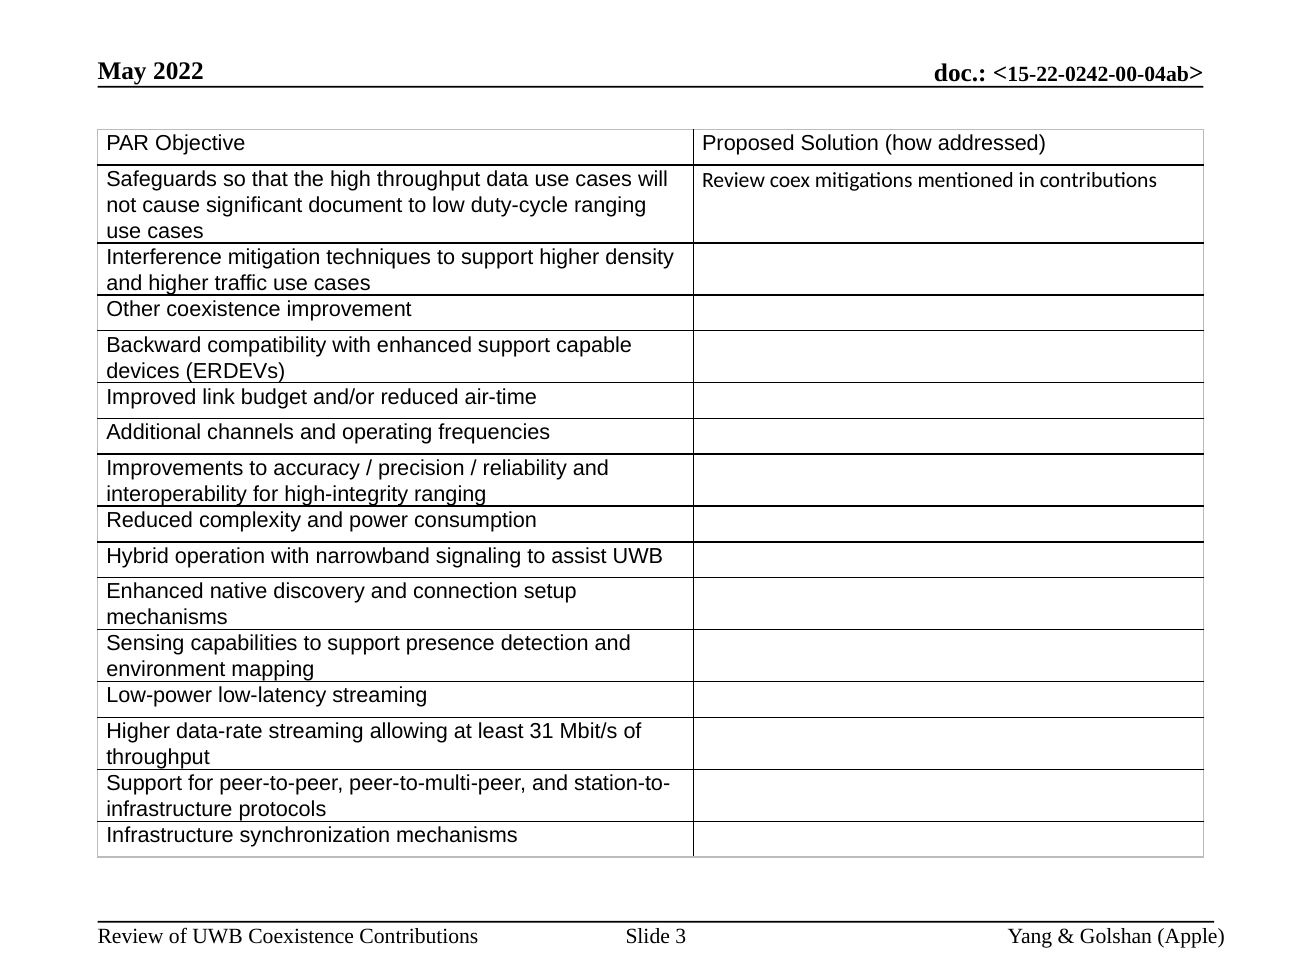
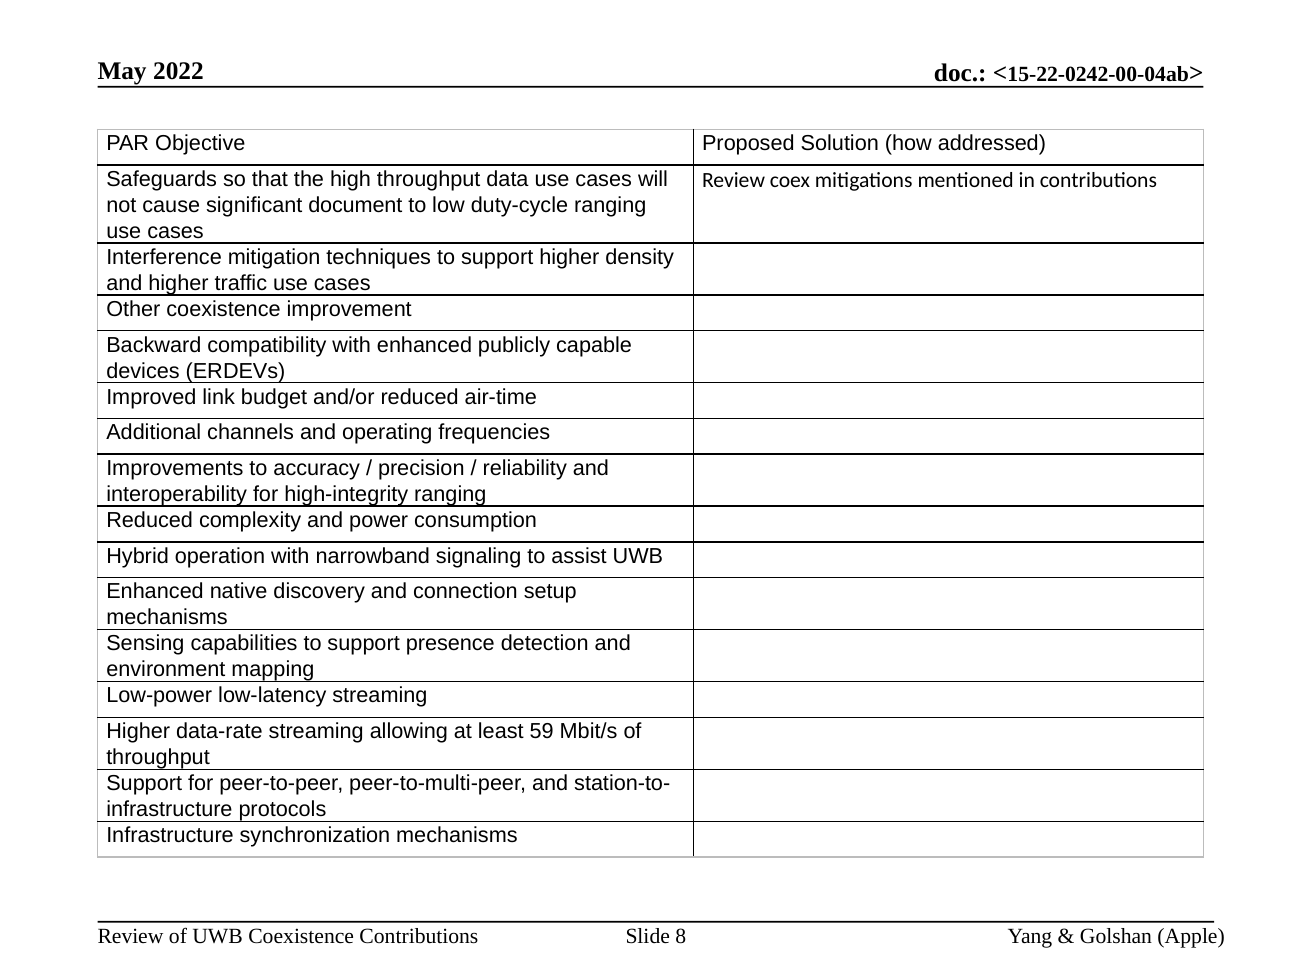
enhanced support: support -> publicly
31: 31 -> 59
3: 3 -> 8
